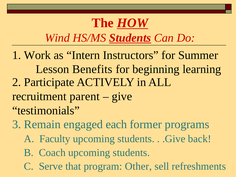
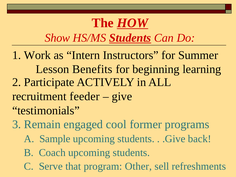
Wind: Wind -> Show
parent: parent -> feeder
each: each -> cool
Faculty: Faculty -> Sample
